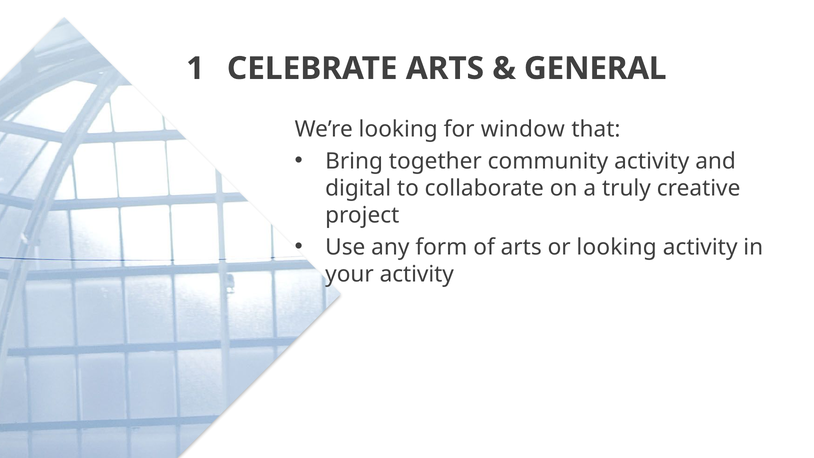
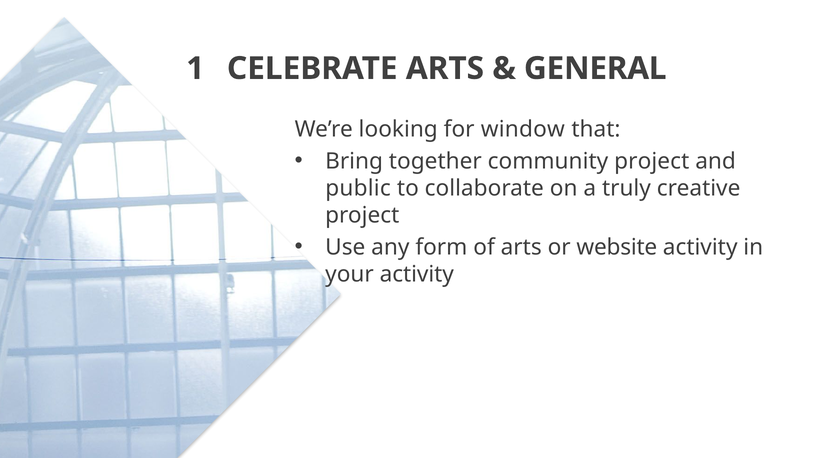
community activity: activity -> project
digital: digital -> public
or looking: looking -> website
